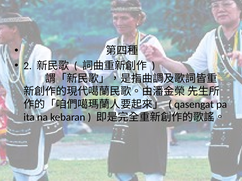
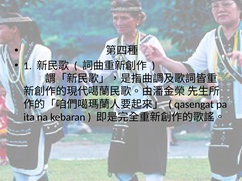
2: 2 -> 1
